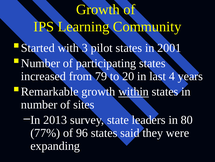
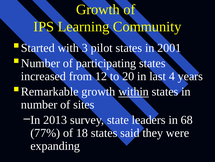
79: 79 -> 12
80: 80 -> 68
96: 96 -> 18
